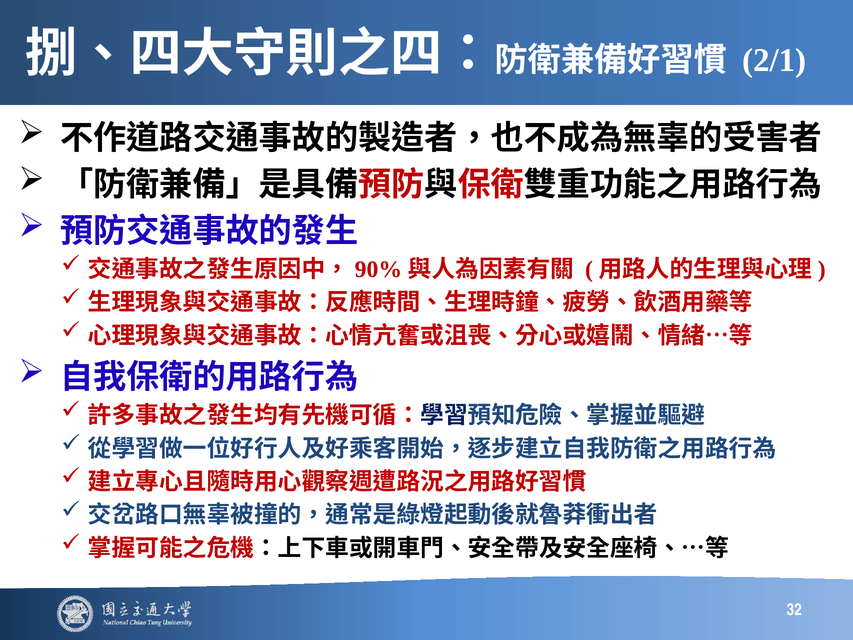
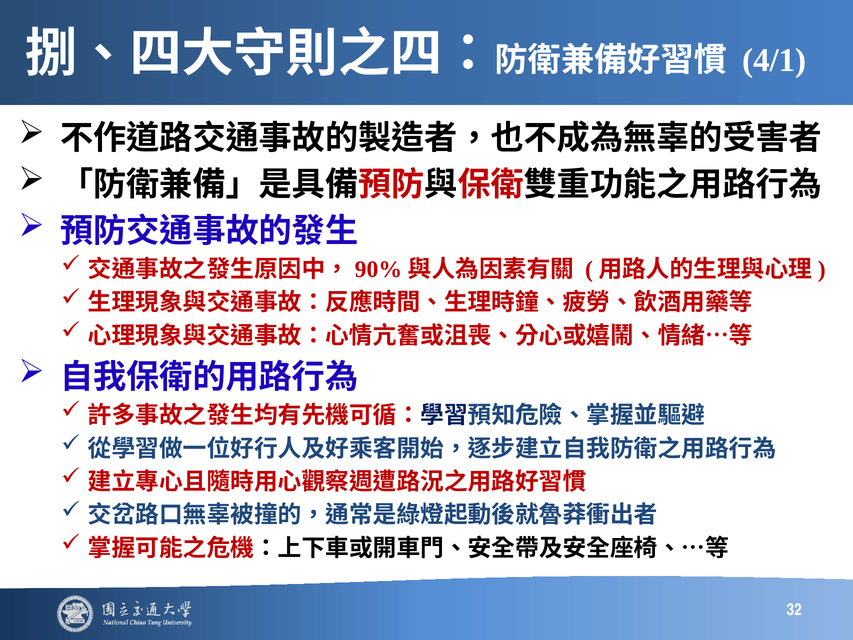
2/1: 2/1 -> 4/1
